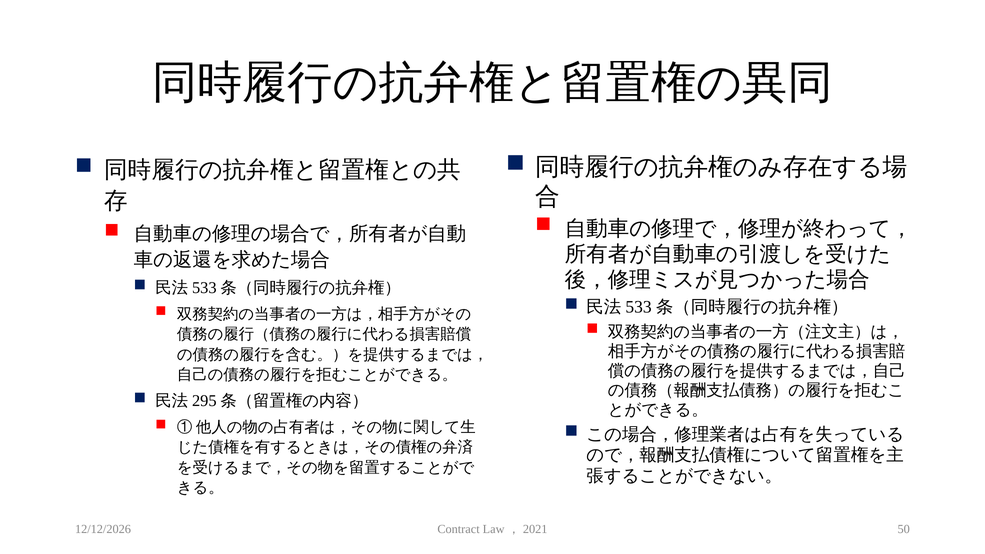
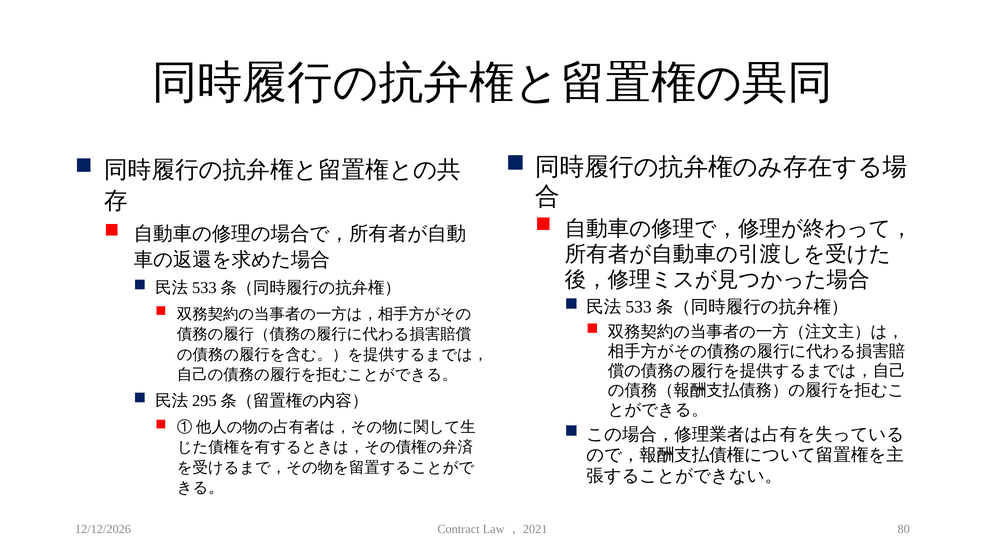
50: 50 -> 80
